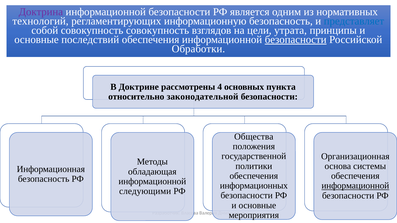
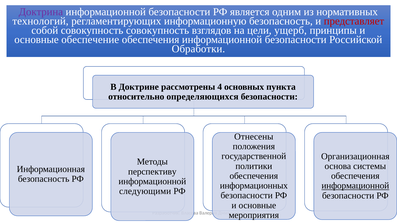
представляет colour: blue -> red
утрата: утрата -> ущерб
последствий: последствий -> обеспечение
безопасности at (296, 40) underline: present -> none
законодательной: законодательной -> определяющихся
Общества: Общества -> Отнесены
обладающая: обладающая -> перспективу
